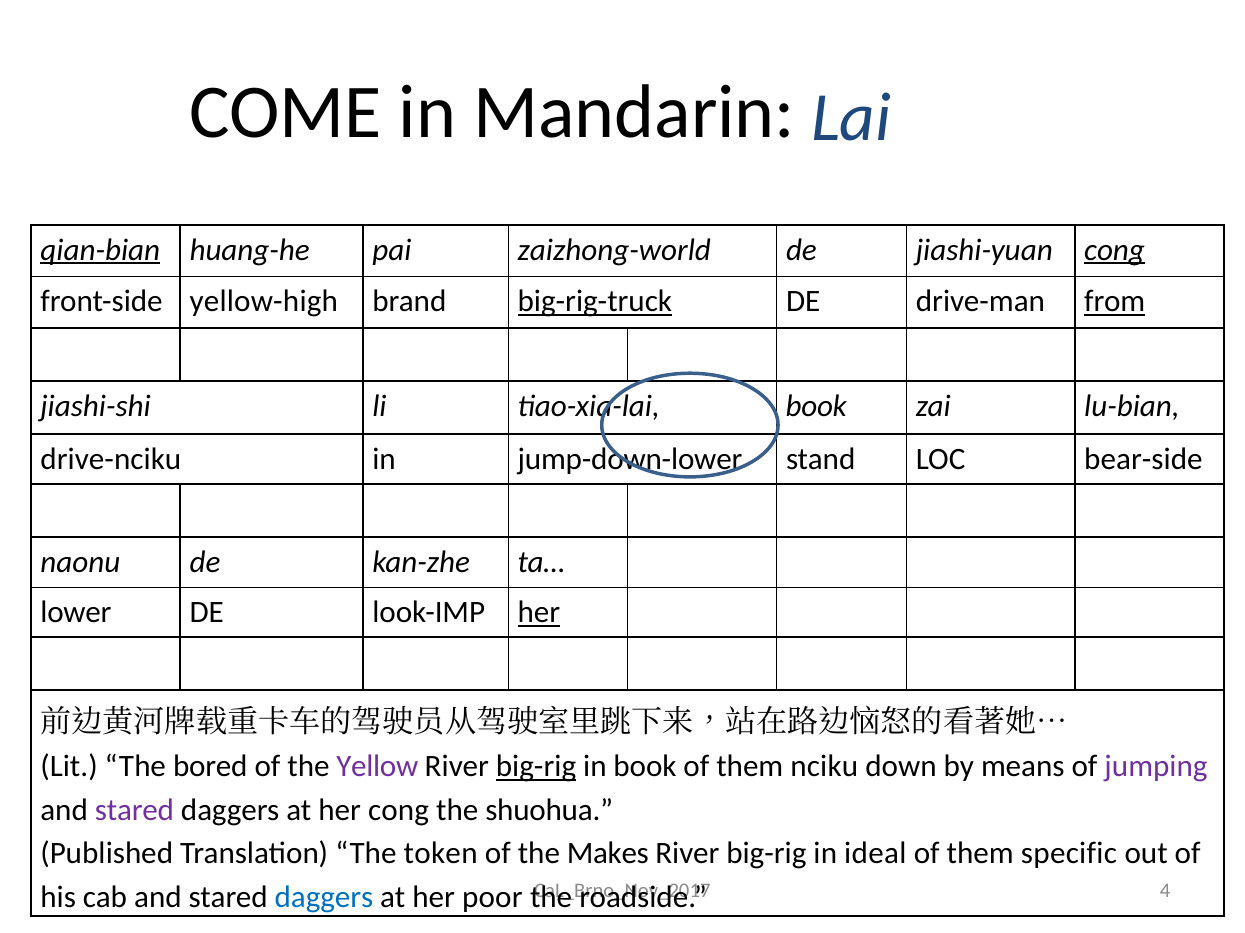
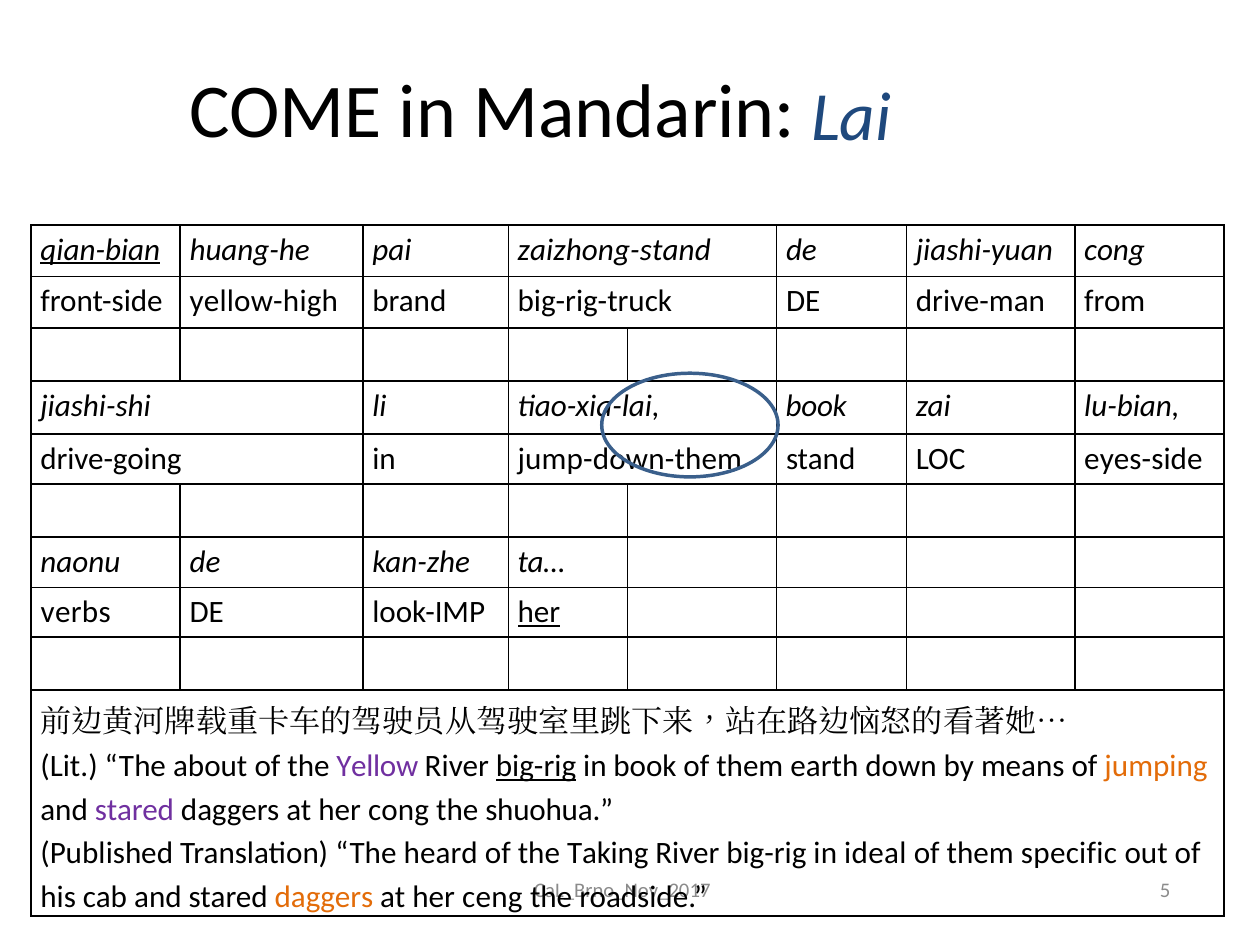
zaizhong-world: zaizhong-world -> zaizhong-stand
cong at (1115, 250) underline: present -> none
big-rig-truck underline: present -> none
from underline: present -> none
drive-nciku: drive-nciku -> drive-going
jump-down-lower: jump-down-lower -> jump-down-them
bear-side: bear-side -> eyes-side
lower: lower -> verbs
bored: bored -> about
nciku: nciku -> earth
jumping colour: purple -> orange
token: token -> heard
Makes: Makes -> Taking
4: 4 -> 5
daggers at (324, 898) colour: blue -> orange
poor: poor -> ceng
